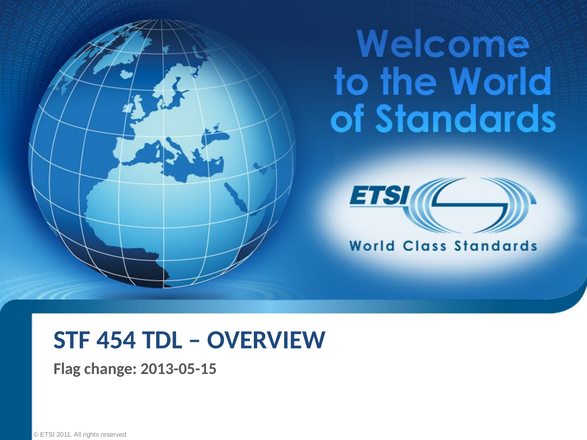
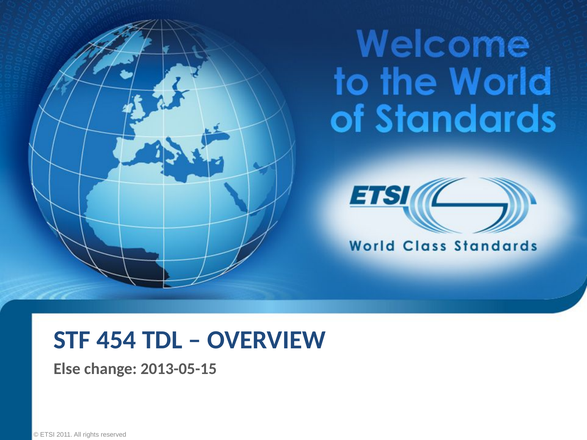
Flag: Flag -> Else
